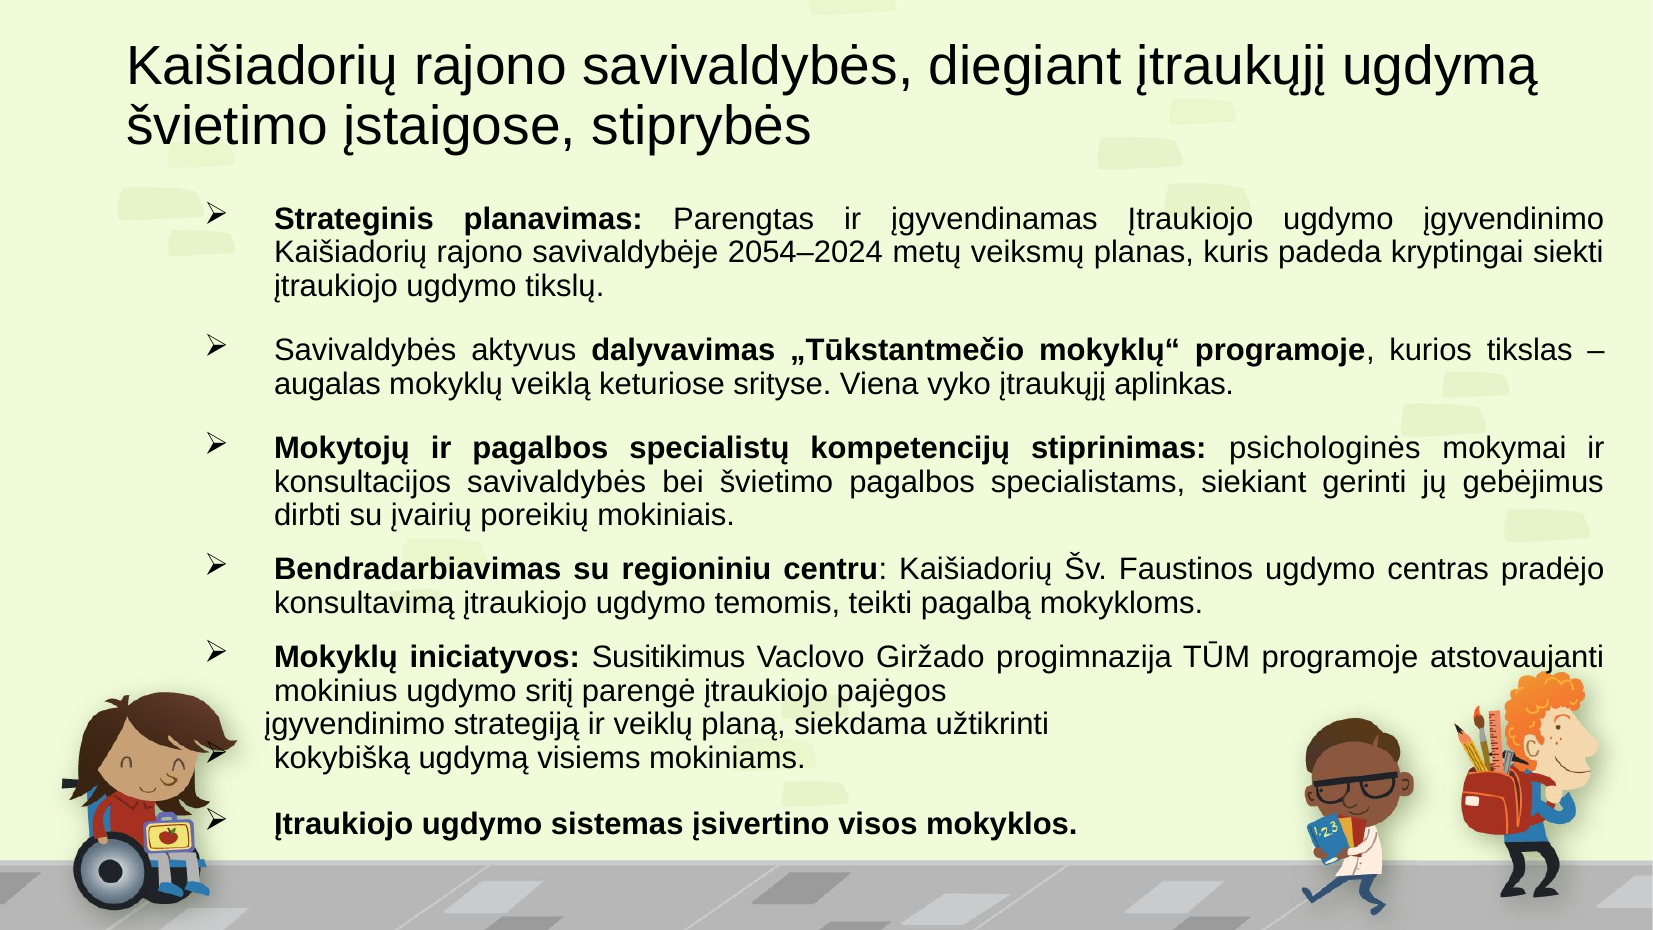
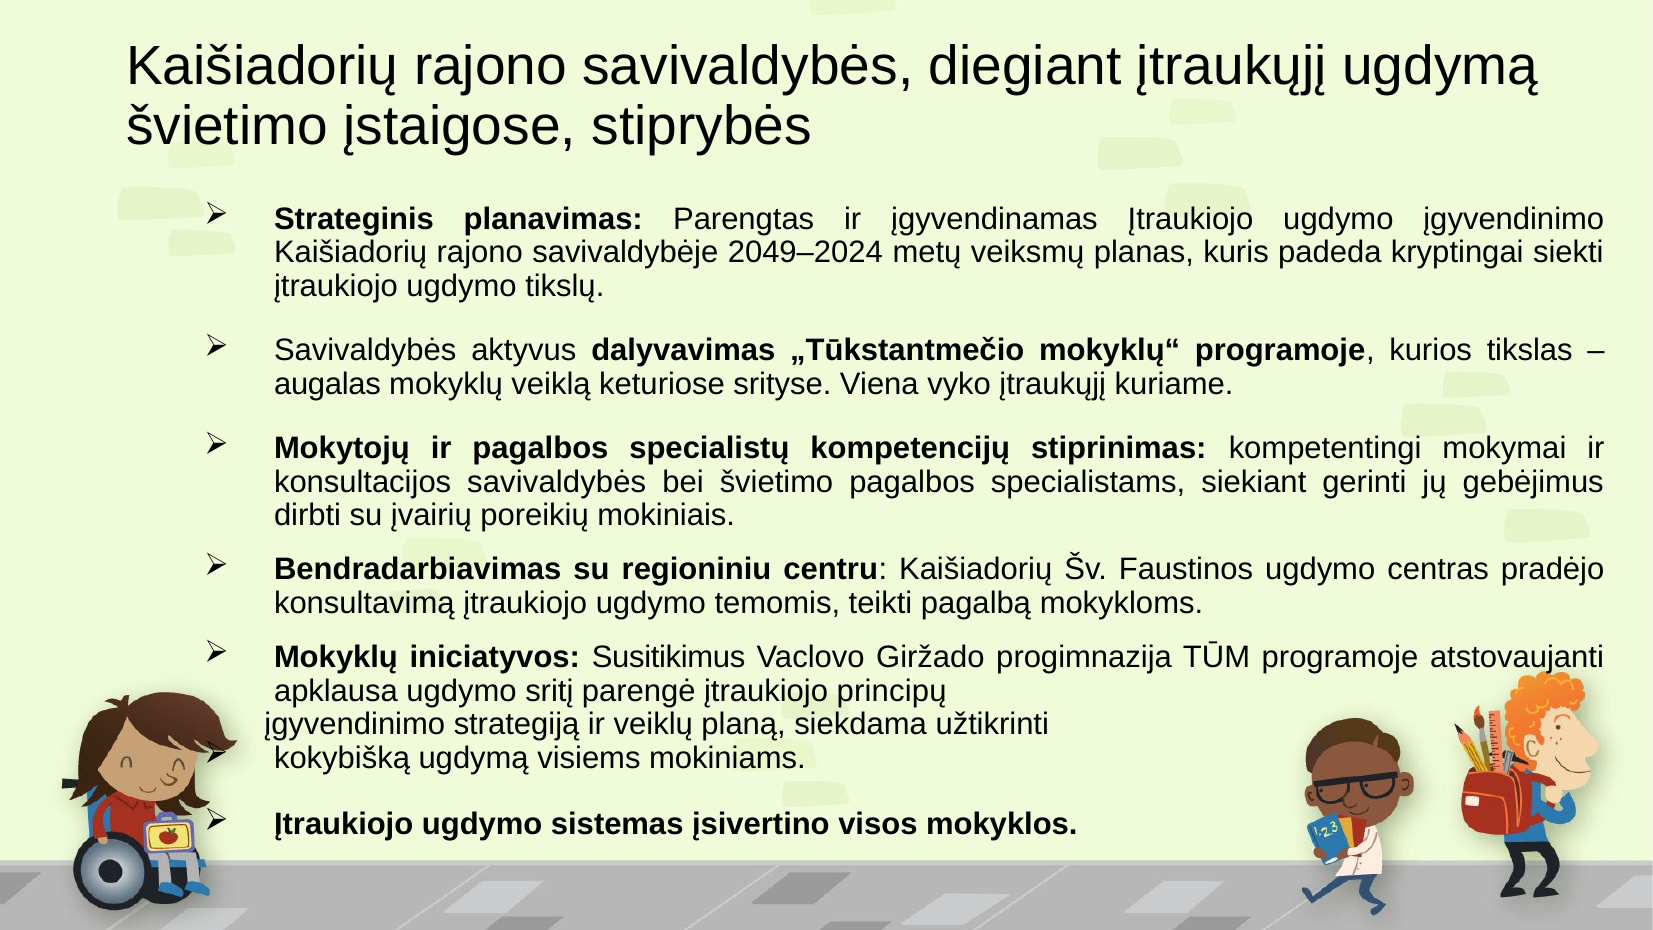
2054–2024: 2054–2024 -> 2049–2024
aplinkas: aplinkas -> kuriame
psichologinės: psichologinės -> kompetentingi
mokinius: mokinius -> apklausa
pajėgos: pajėgos -> principų
